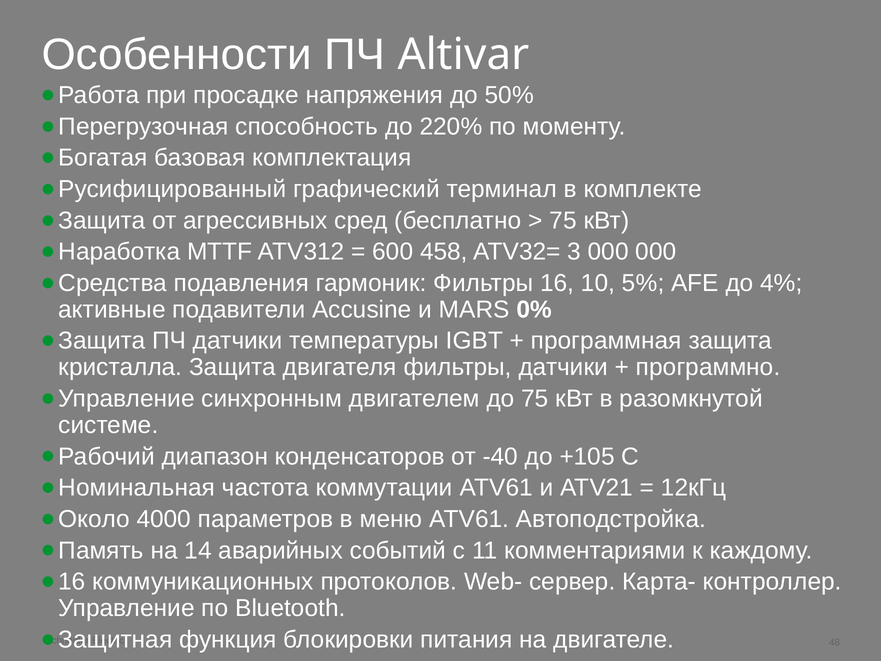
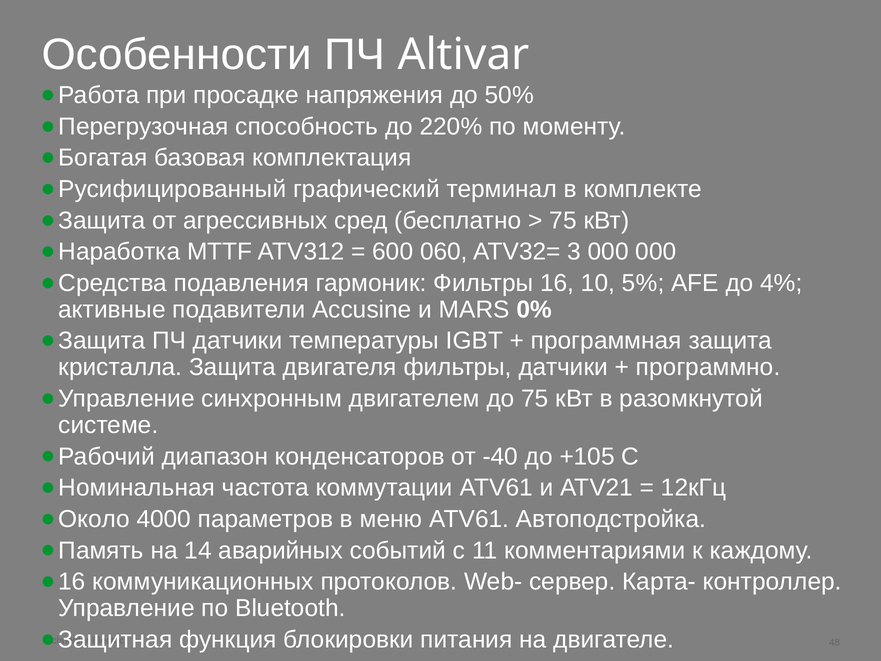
458: 458 -> 060
